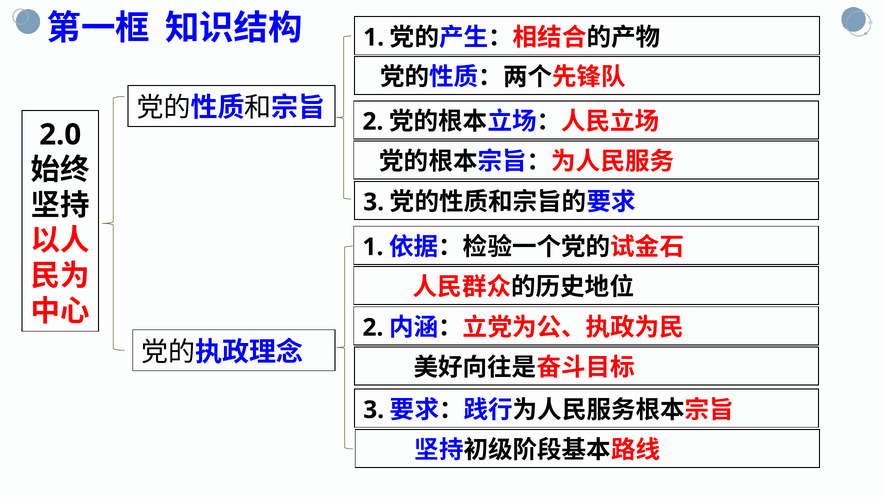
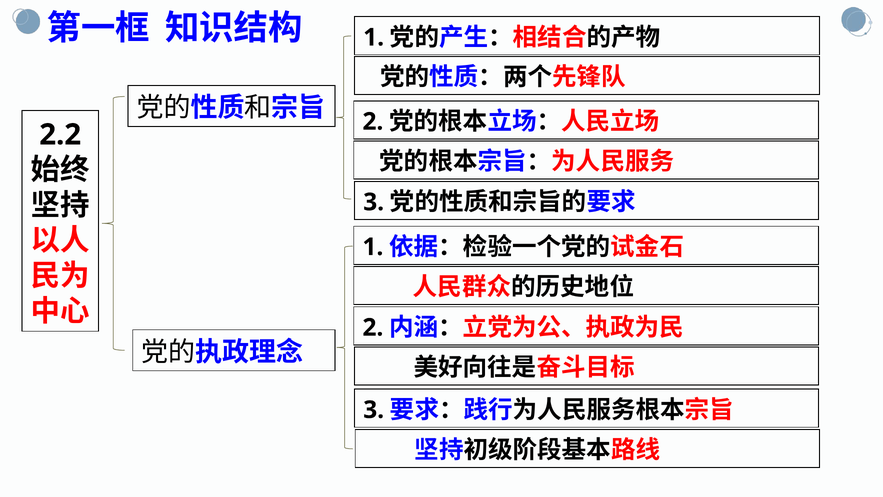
2.0: 2.0 -> 2.2
